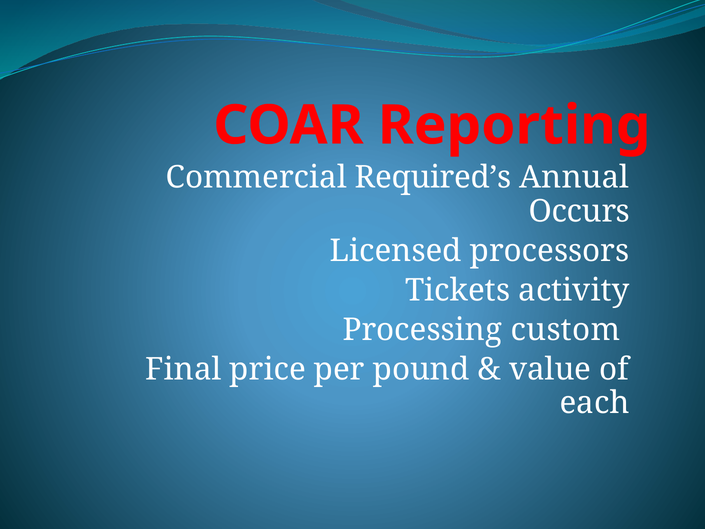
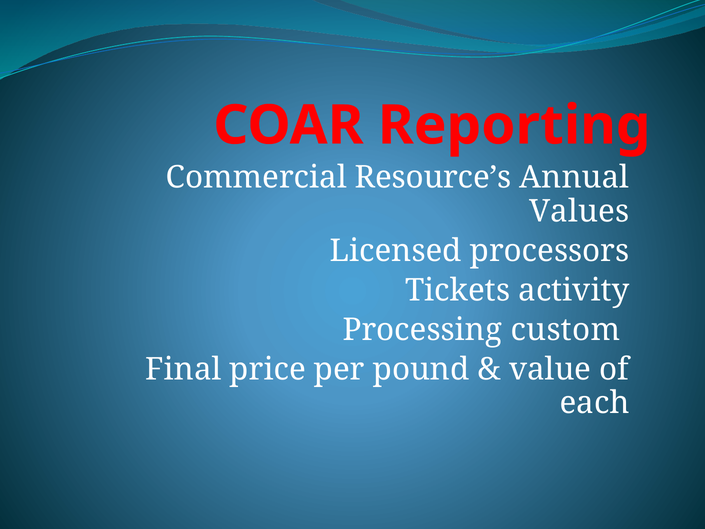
Required’s: Required’s -> Resource’s
Occurs: Occurs -> Values
